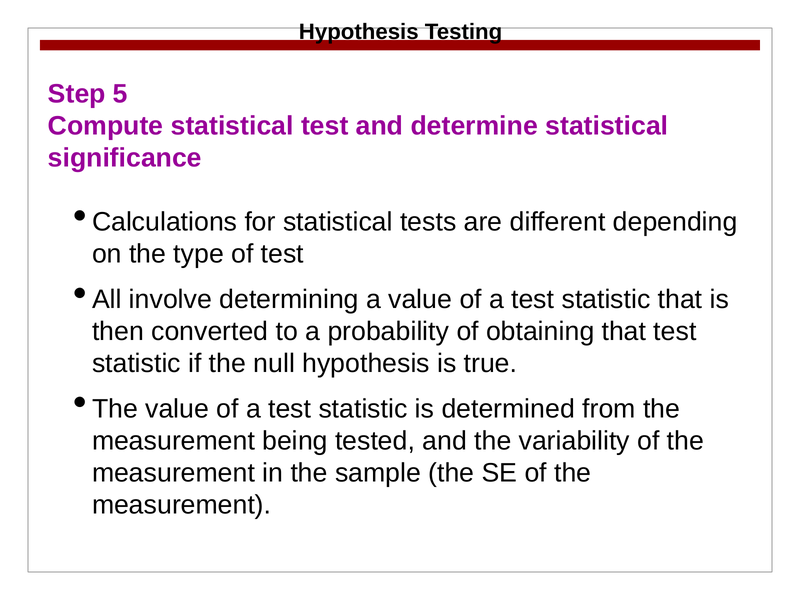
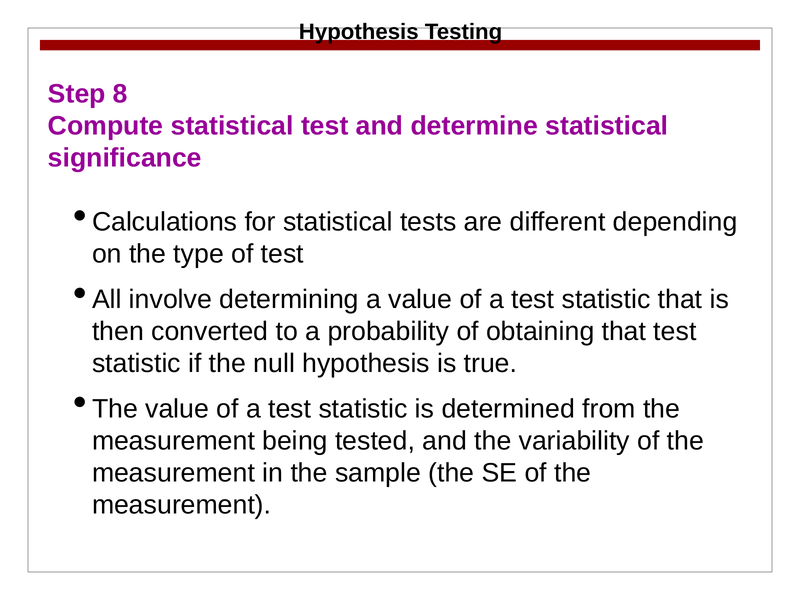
5: 5 -> 8
